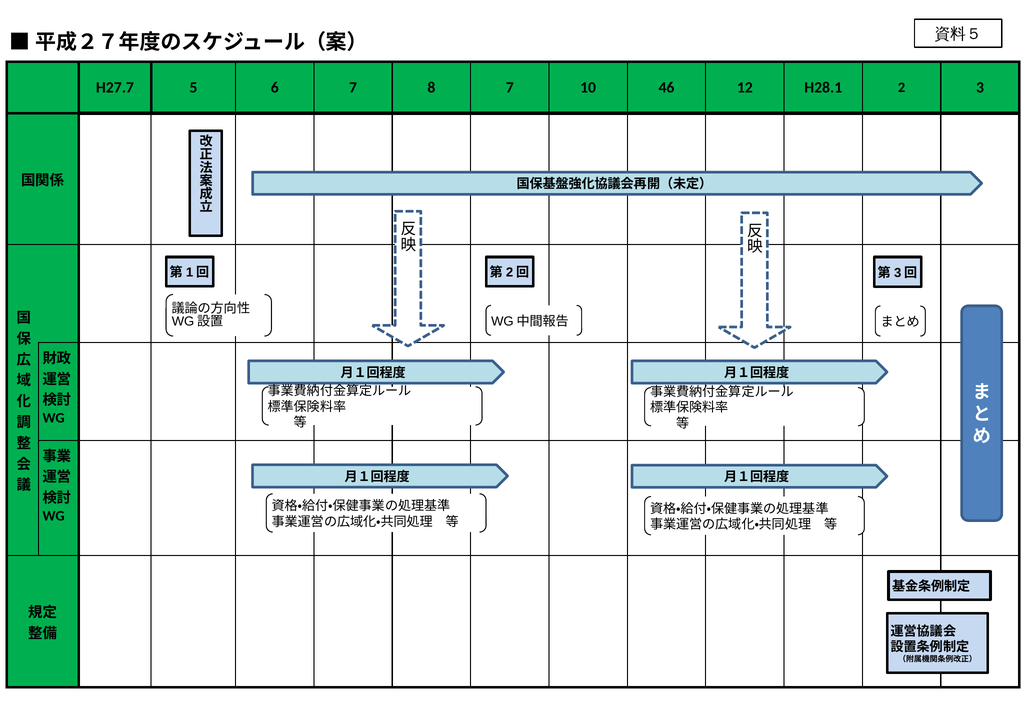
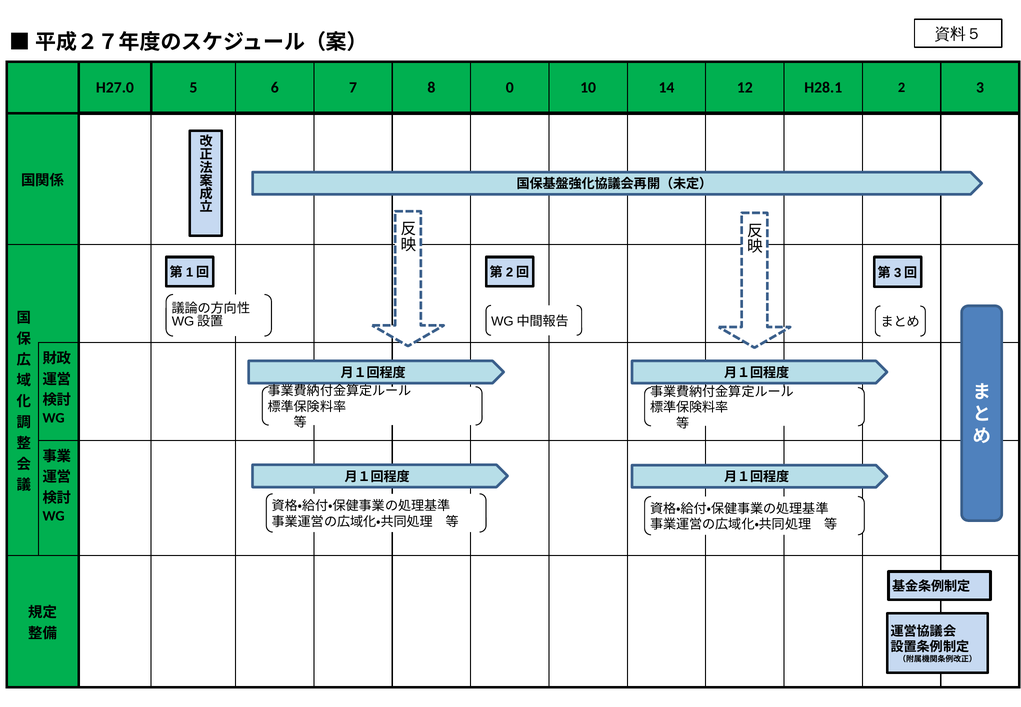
H27.7: H27.7 -> H27.0
8 7: 7 -> 0
46: 46 -> 14
